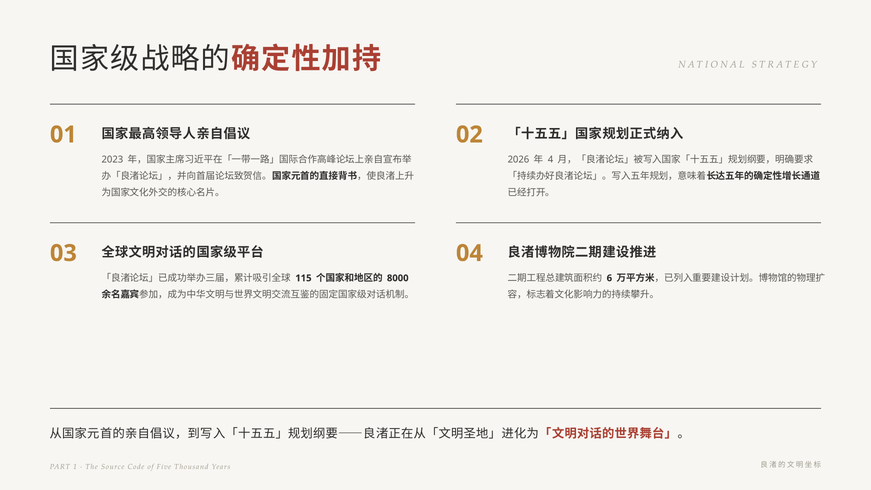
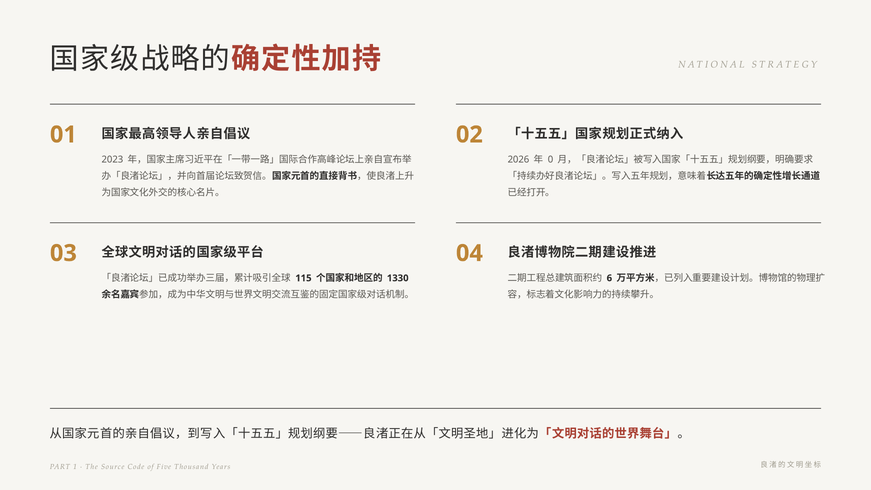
4: 4 -> 0
8000: 8000 -> 1330
